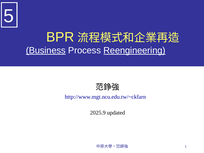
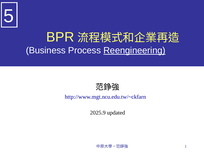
Business underline: present -> none
